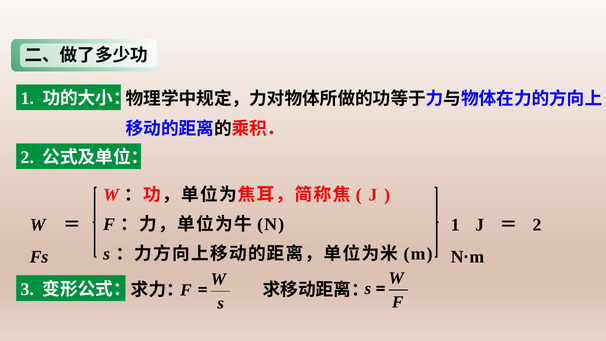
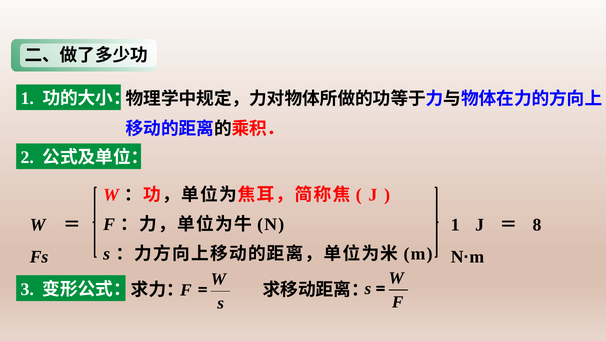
2 at (537, 225): 2 -> 8
